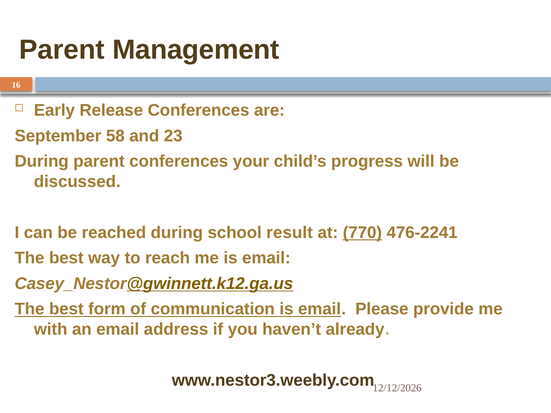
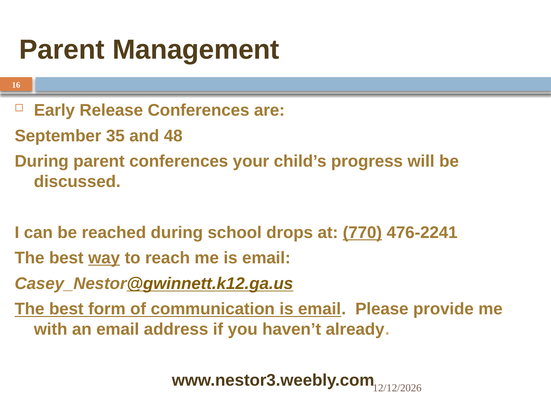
58: 58 -> 35
23: 23 -> 48
result: result -> drops
way underline: none -> present
